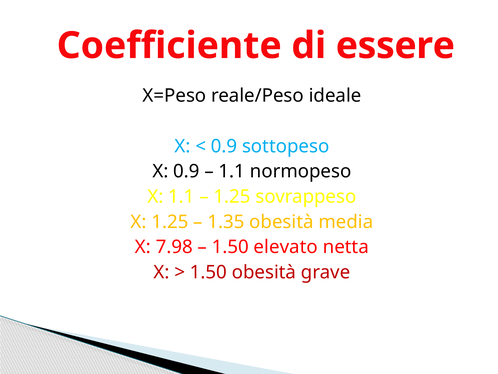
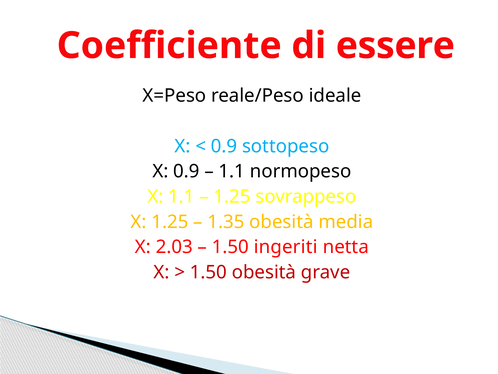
7.98: 7.98 -> 2.03
elevato: elevato -> ingeriti
